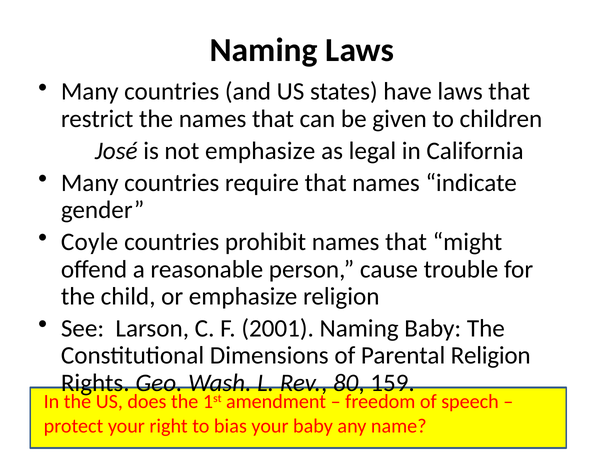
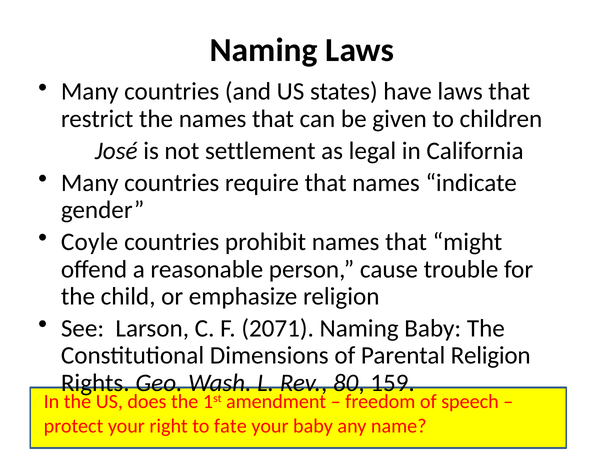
not emphasize: emphasize -> settlement
2001: 2001 -> 2071
bias: bias -> fate
